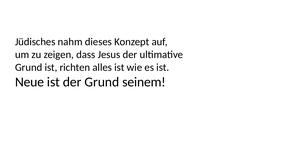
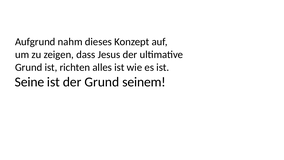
Jüdisches: Jüdisches -> Aufgrund
Neue: Neue -> Seine
